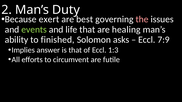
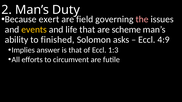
best: best -> field
events colour: light green -> yellow
healing: healing -> scheme
7:9: 7:9 -> 4:9
